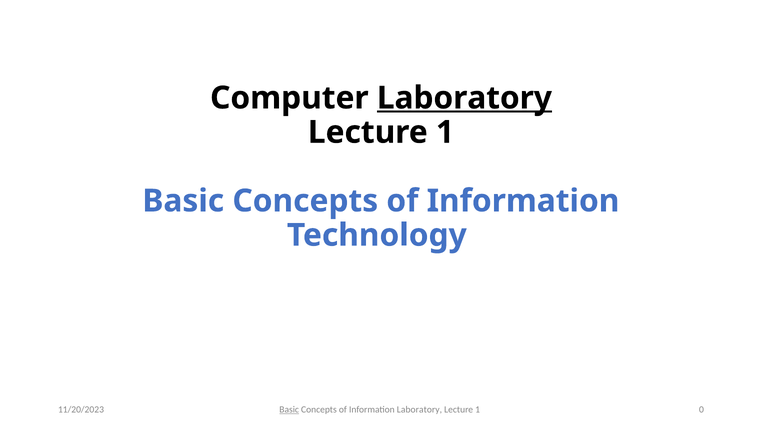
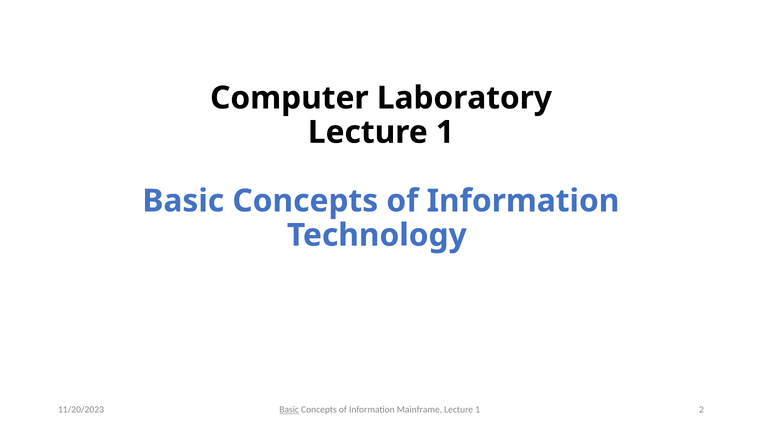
Laboratory at (464, 98) underline: present -> none
Information Laboratory: Laboratory -> Mainframe
0: 0 -> 2
